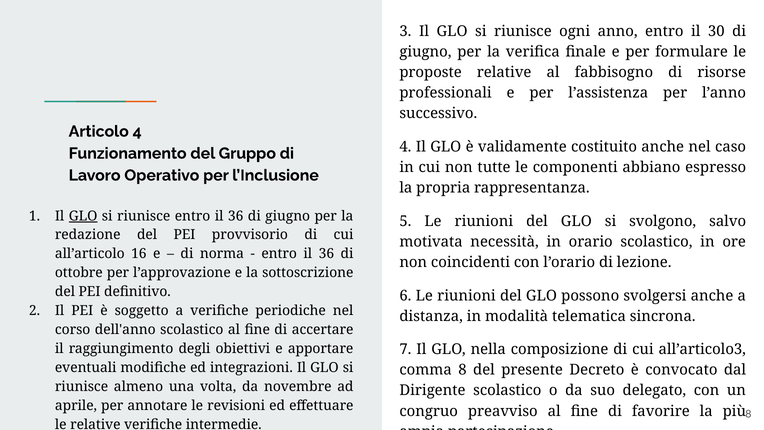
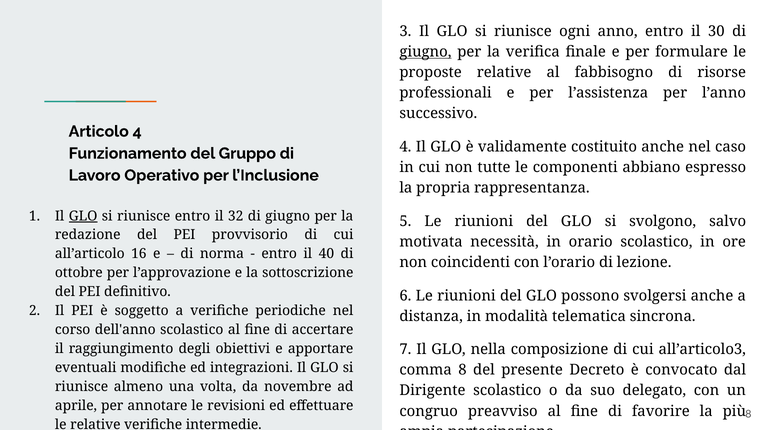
giugno at (425, 52) underline: none -> present
riunisce entro il 36: 36 -> 32
36 at (326, 254): 36 -> 40
